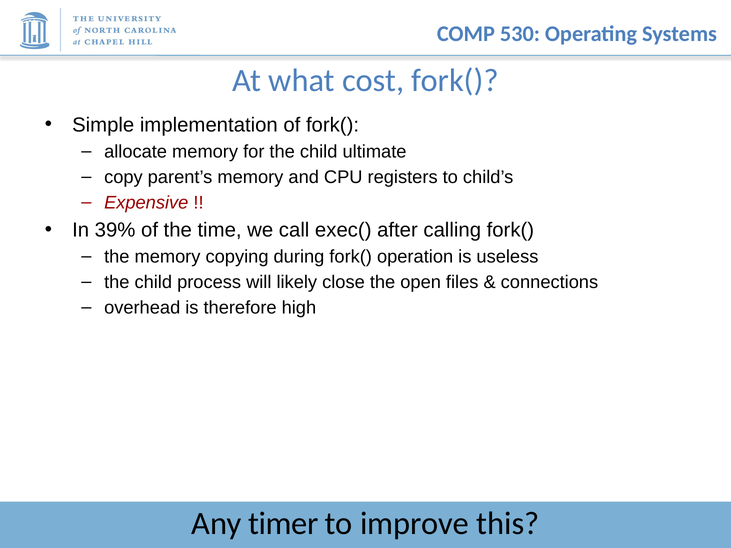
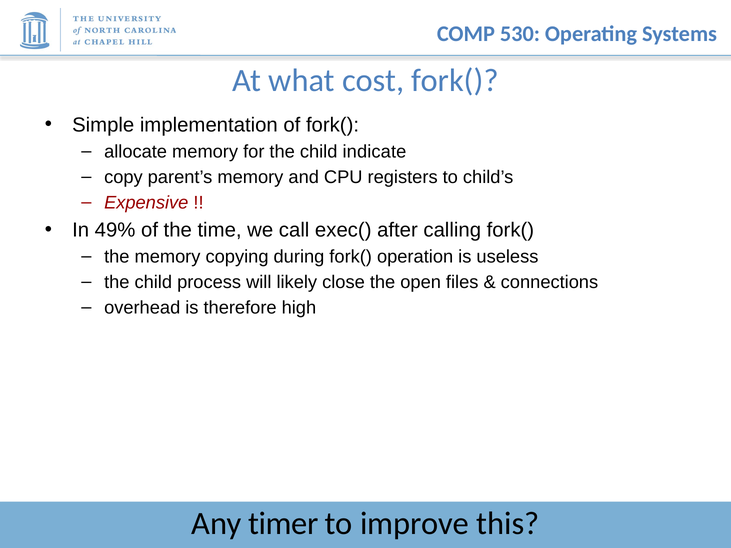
ultimate: ultimate -> indicate
39%: 39% -> 49%
